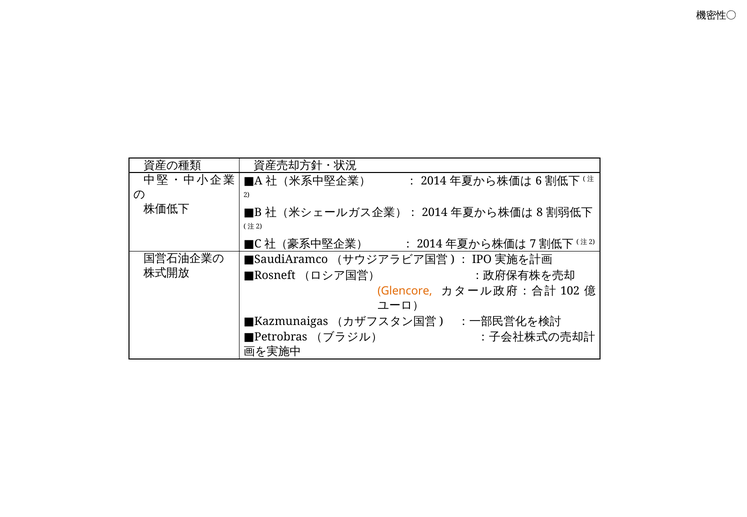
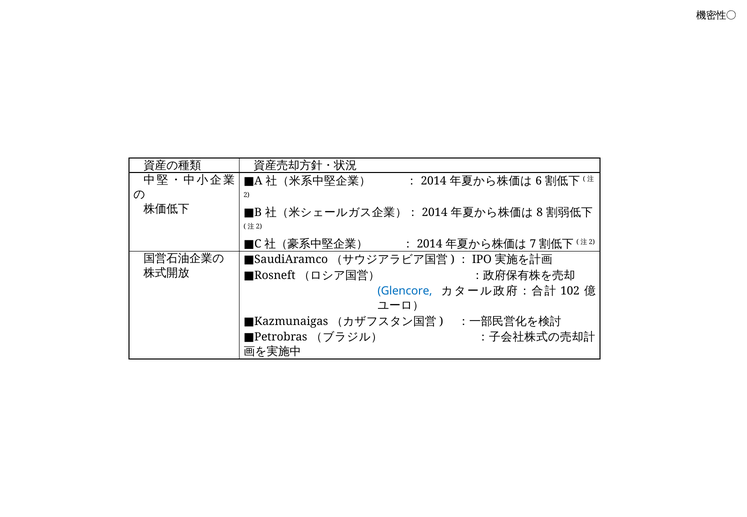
Glencore colour: orange -> blue
